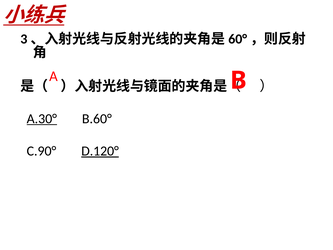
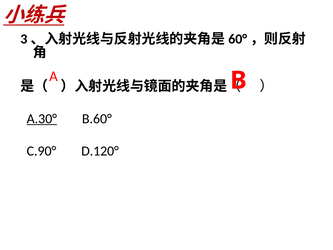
D.120° underline: present -> none
